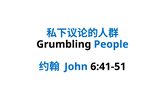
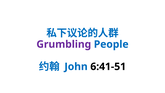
Grumbling colour: black -> purple
